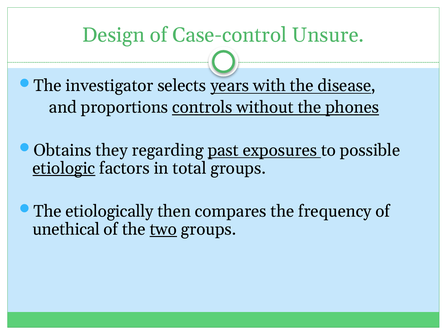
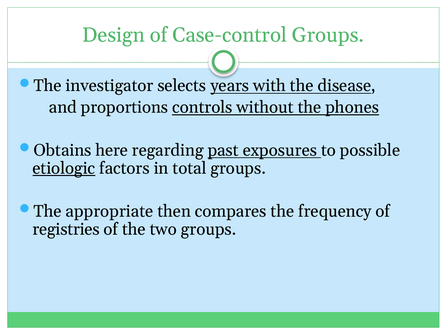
Case-control Unsure: Unsure -> Groups
they: they -> here
etiologically: etiologically -> appropriate
unethical: unethical -> registries
two underline: present -> none
